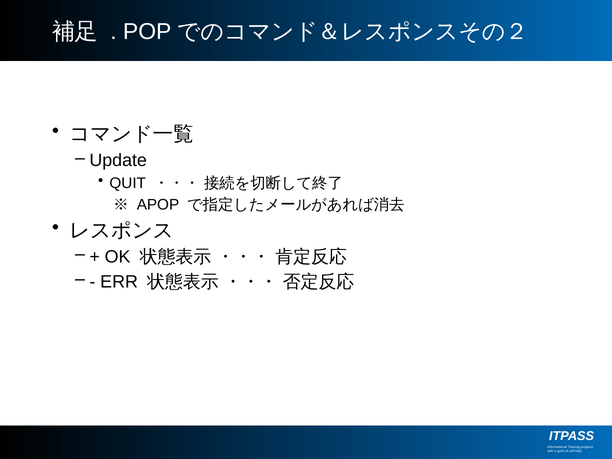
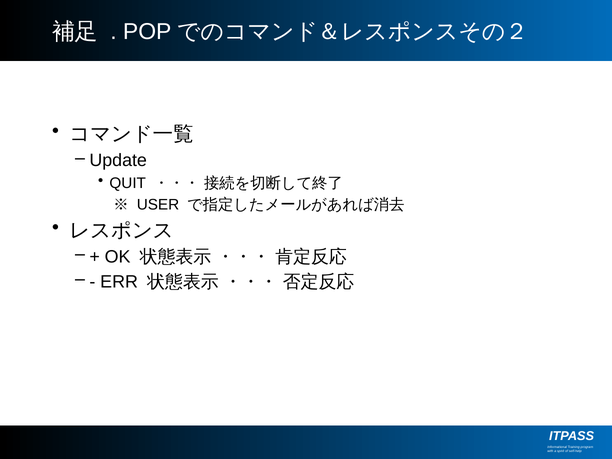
APOP: APOP -> USER
